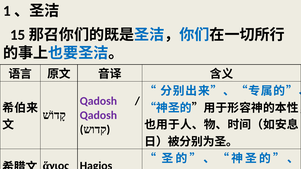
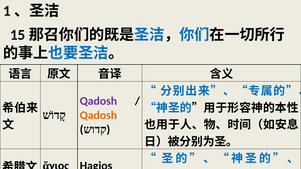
Qadosh at (98, 115) colour: purple -> orange
